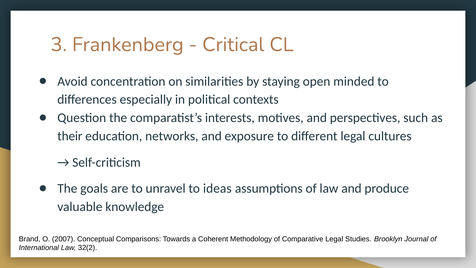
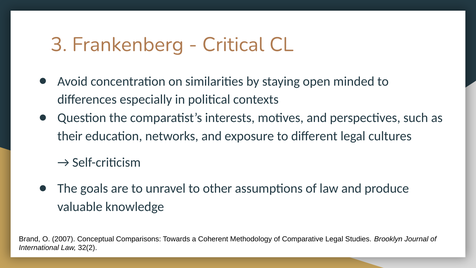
ideas: ideas -> other
